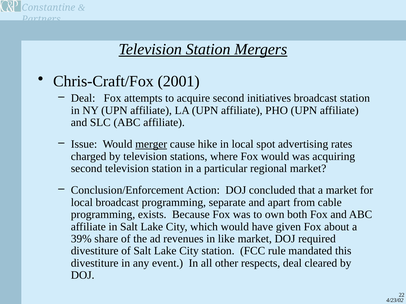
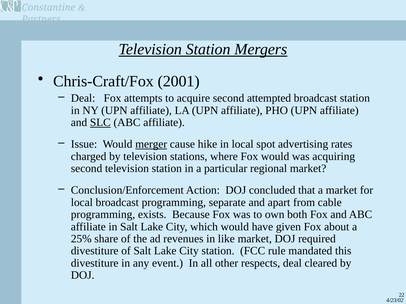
initiatives: initiatives -> attempted
SLC underline: none -> present
39%: 39% -> 25%
